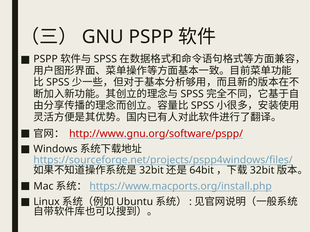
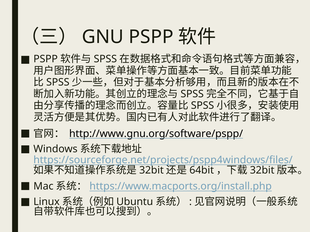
http://www.gnu.org/software/pspp/ colour: red -> black
